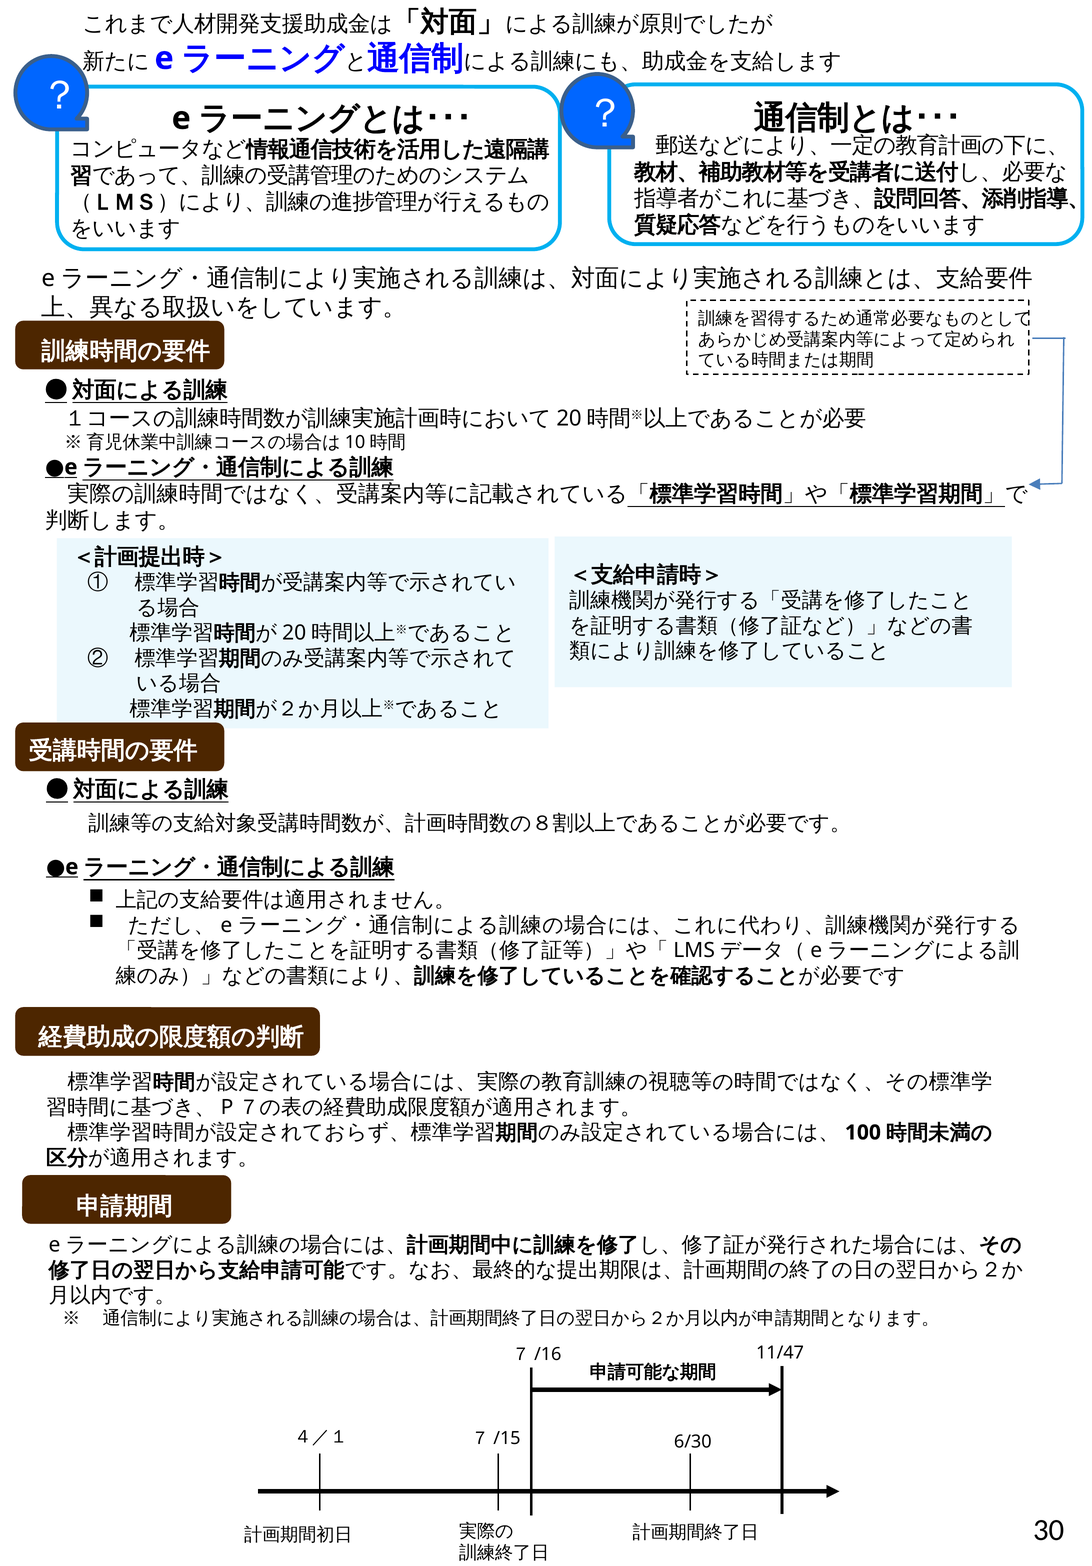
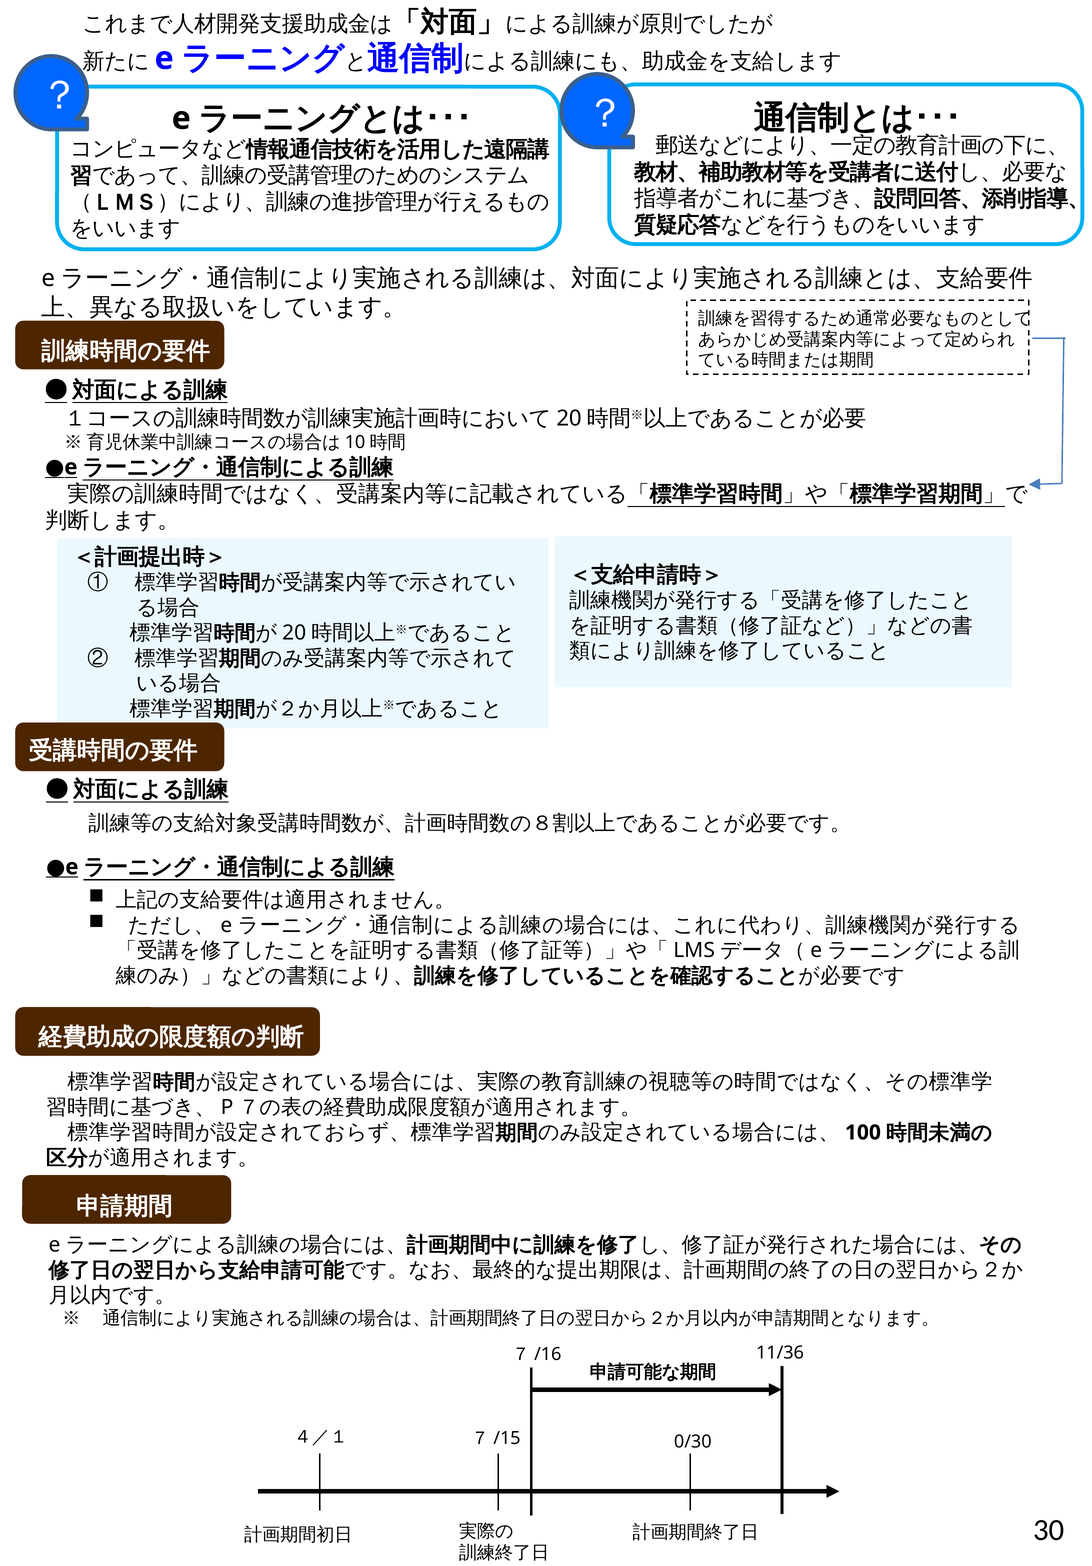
11/47: 11/47 -> 11/36
6/30: 6/30 -> 0/30
